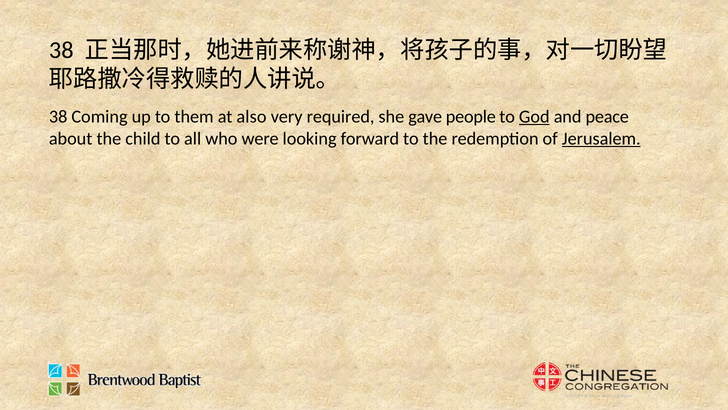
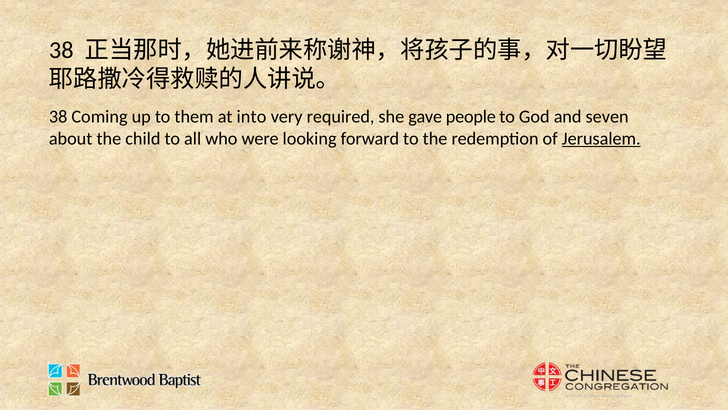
also: also -> into
God underline: present -> none
peace: peace -> seven
